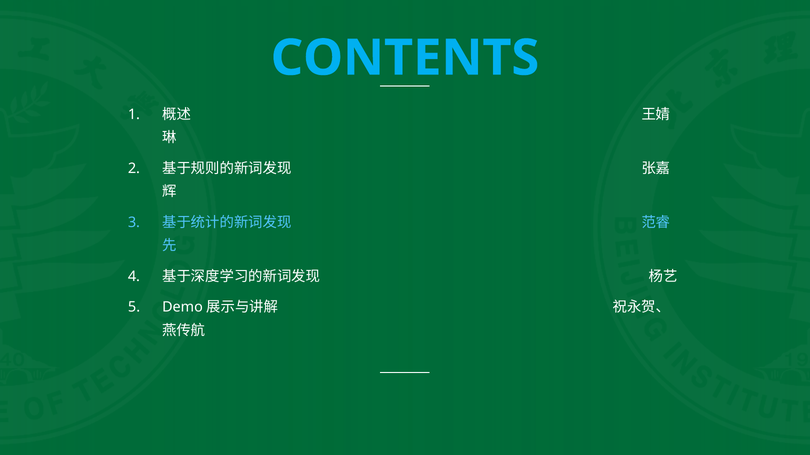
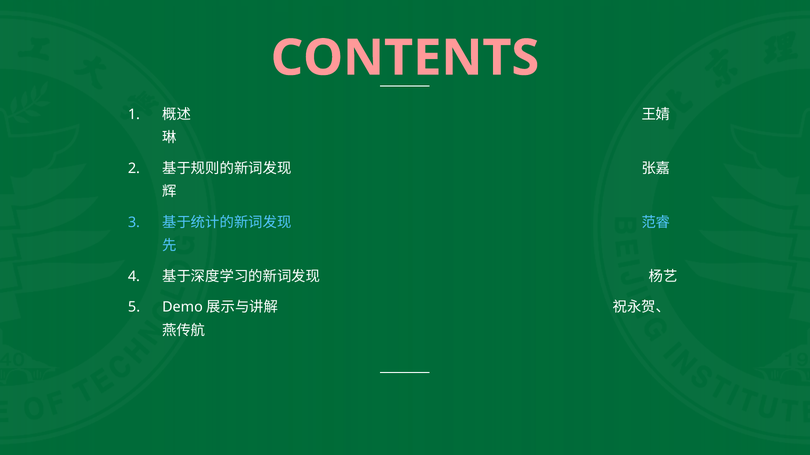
CONTENTS colour: light blue -> pink
